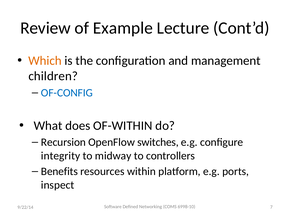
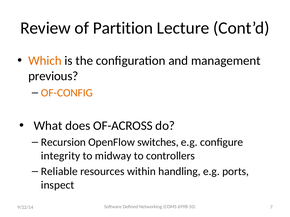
Example: Example -> Partition
children: children -> previous
OF-CONFIG colour: blue -> orange
OF-WITHIN: OF-WITHIN -> OF-ACROSS
Benefits: Benefits -> Reliable
platform: platform -> handling
